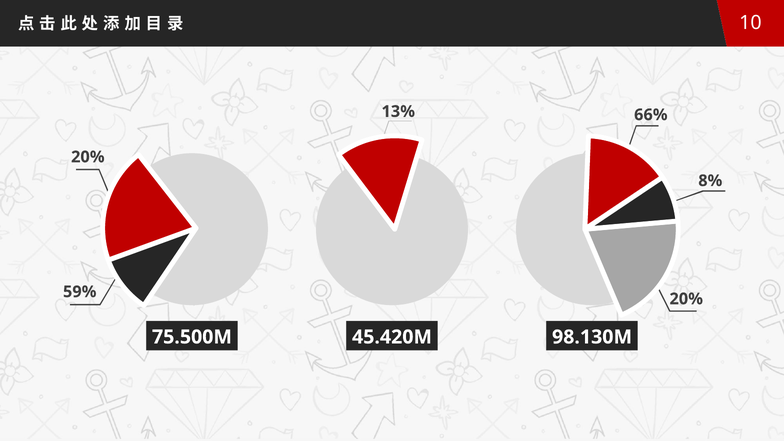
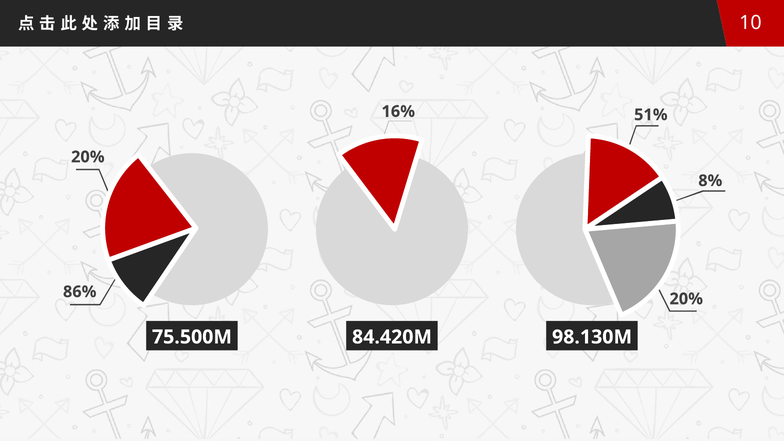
13%: 13% -> 16%
66%: 66% -> 51%
59%: 59% -> 86%
45.420M: 45.420M -> 84.420M
